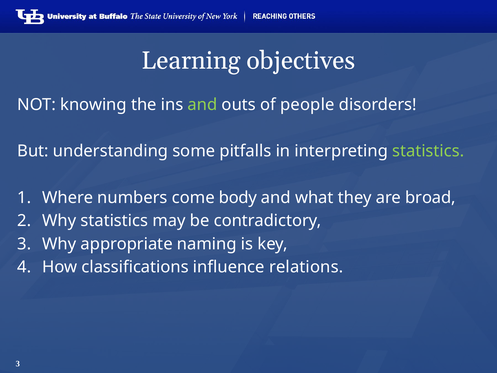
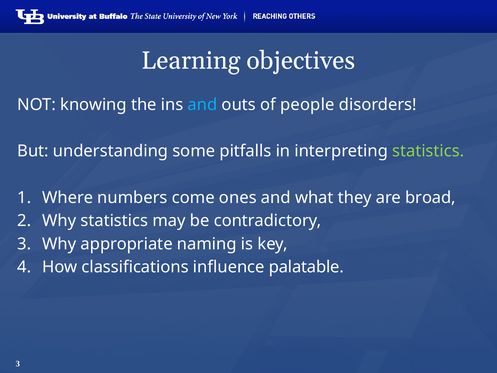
and at (202, 105) colour: light green -> light blue
body: body -> ones
relations: relations -> palatable
